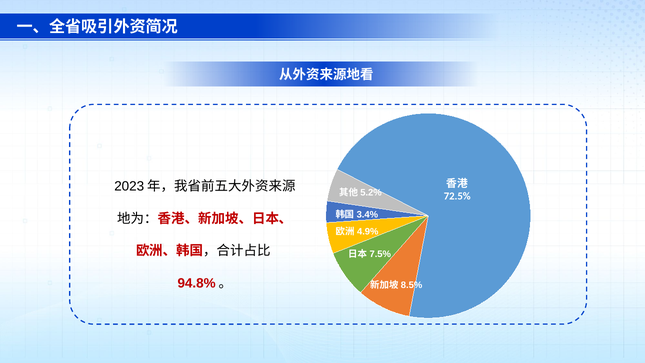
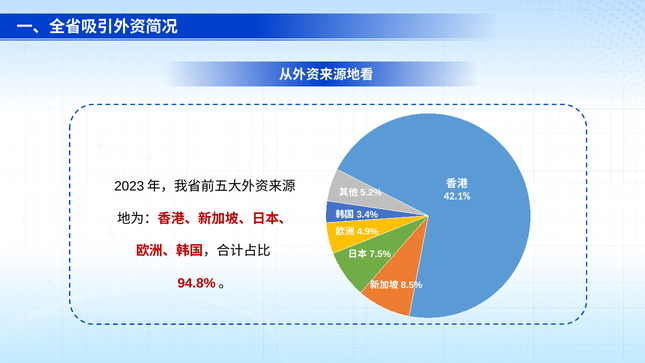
72.5%: 72.5% -> 42.1%
